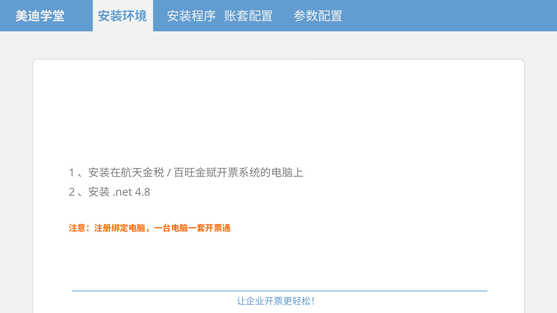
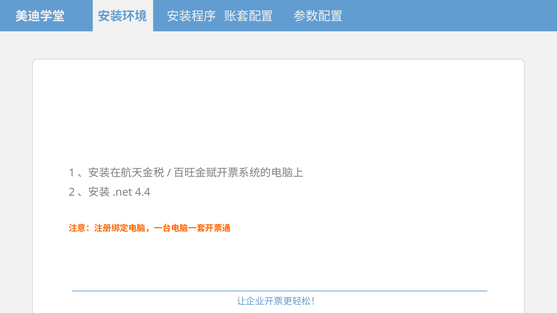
4.8: 4.8 -> 4.4
